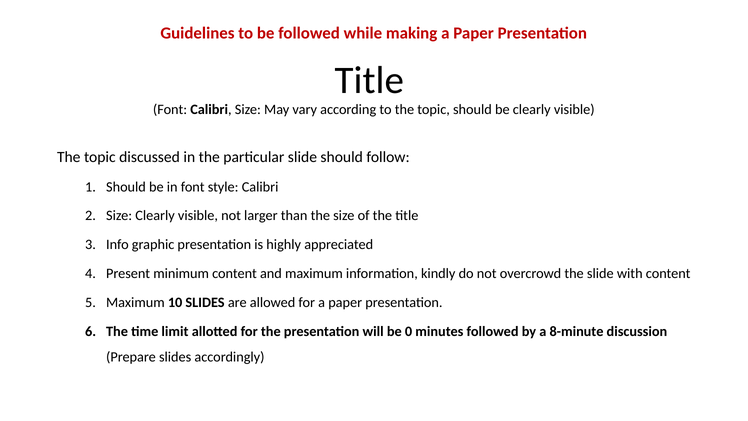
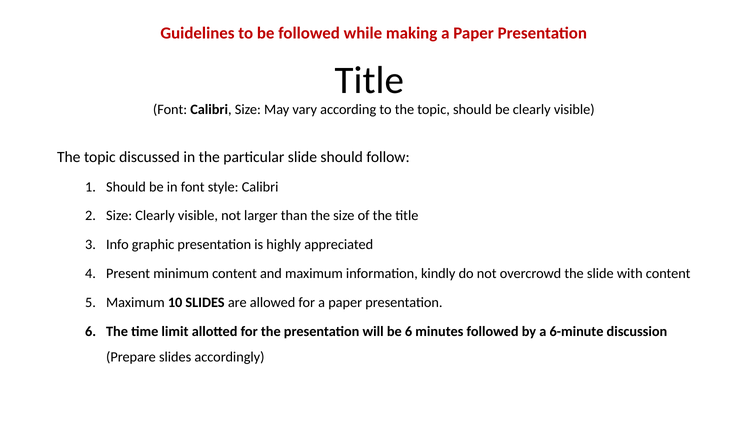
be 0: 0 -> 6
8-minute: 8-minute -> 6-minute
